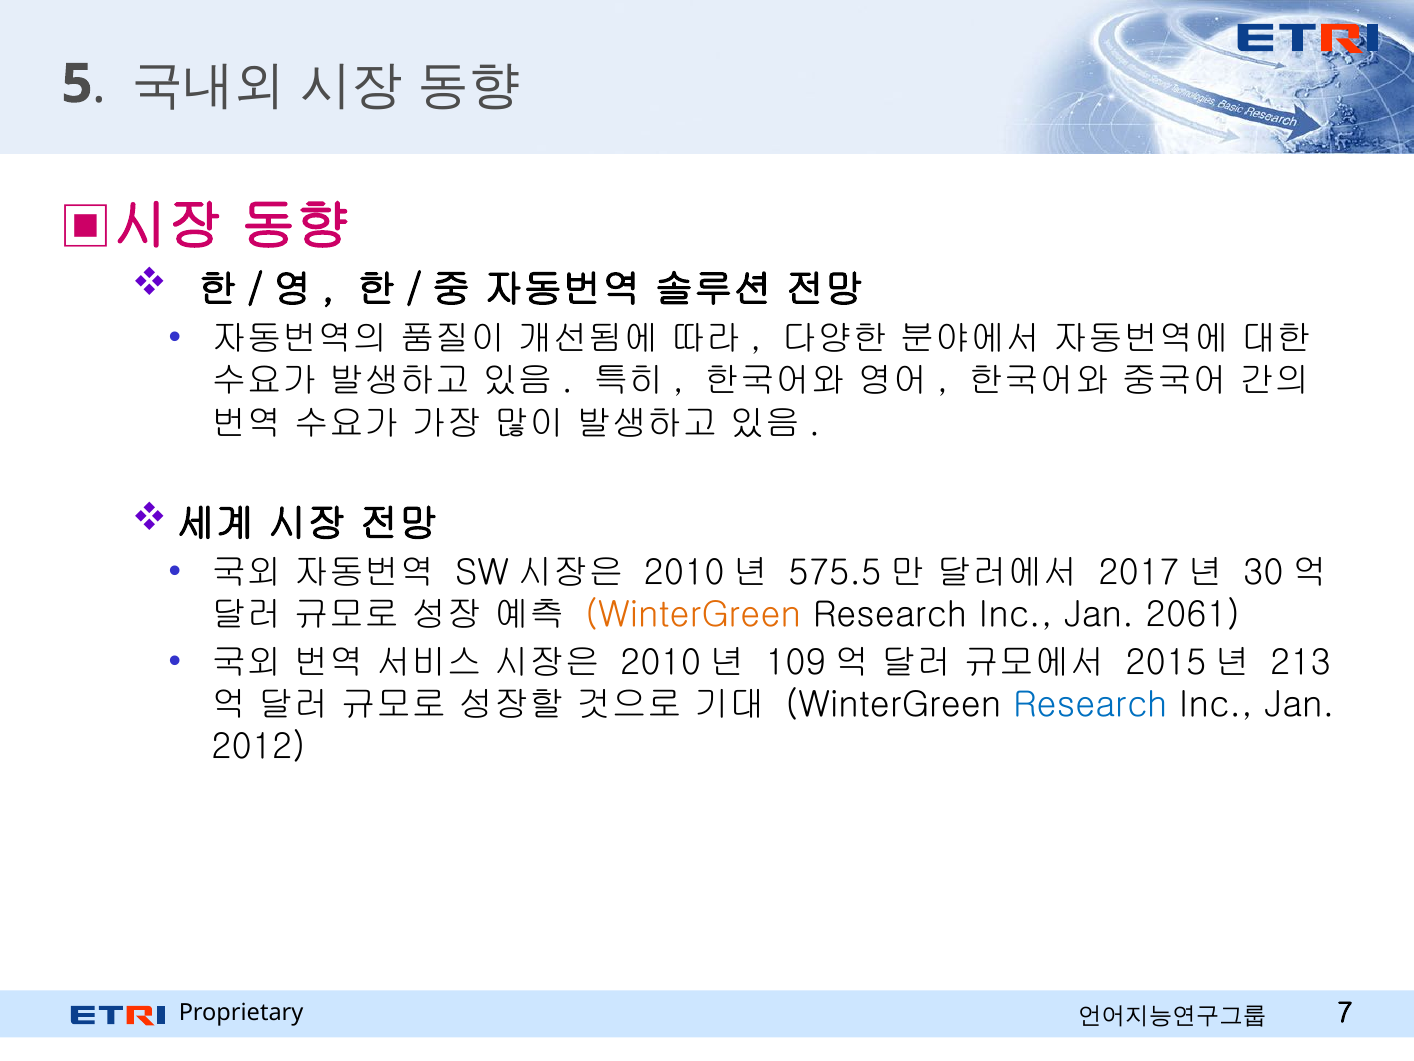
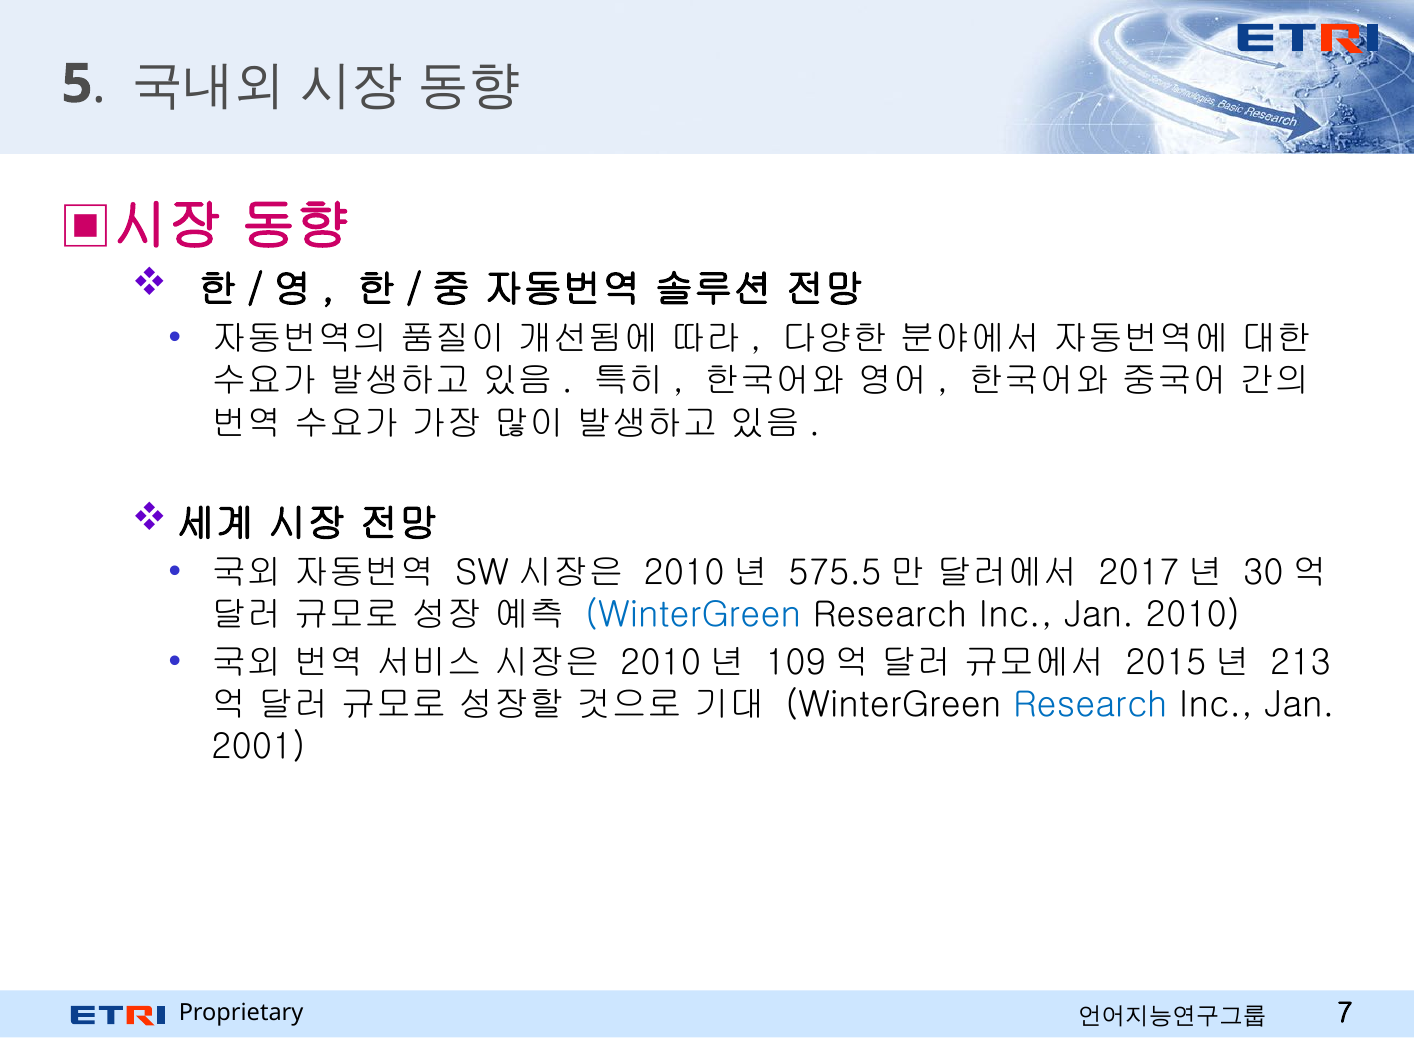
WinterGreen at (693, 615) colour: orange -> blue
2061: 2061 -> 2010
2012: 2012 -> 2001
